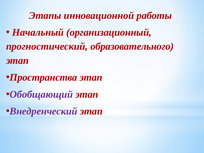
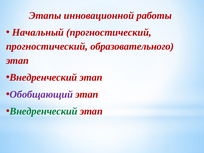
Начальный организационный: организационный -> прогностический
Пространства at (43, 77): Пространства -> Внедренческий
Внедренческий at (44, 111) colour: purple -> green
